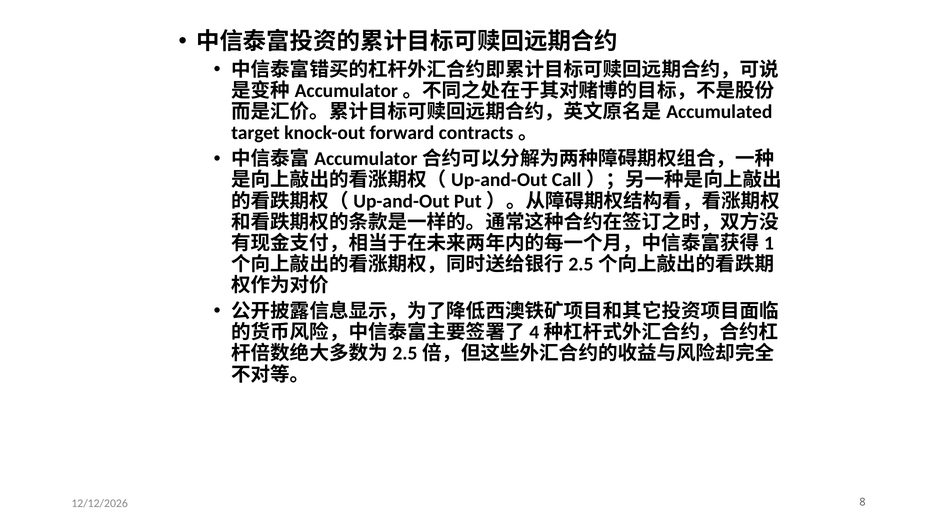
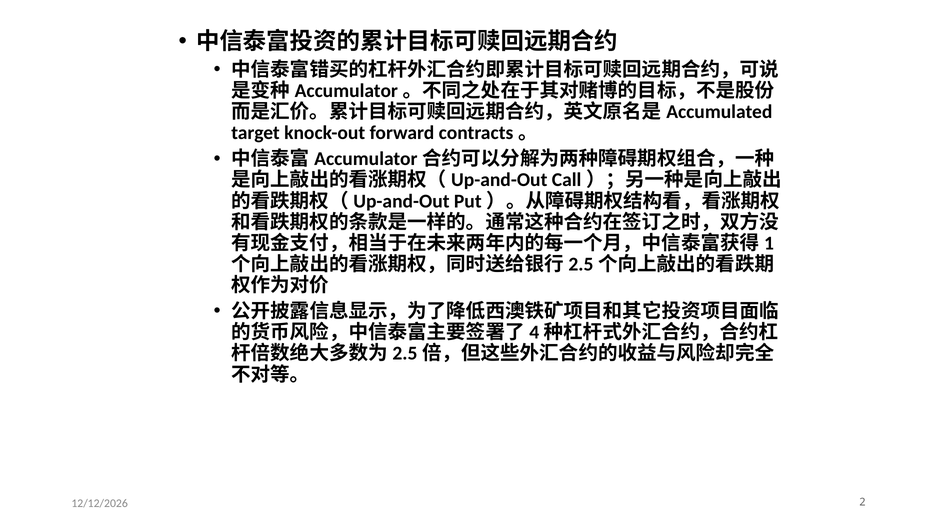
8: 8 -> 2
